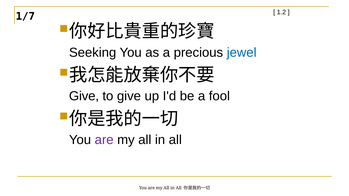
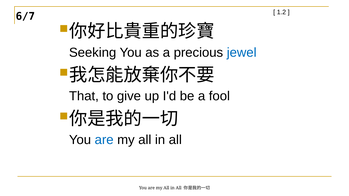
1/7: 1/7 -> 6/7
Give at (84, 96): Give -> That
are at (104, 140) colour: purple -> blue
